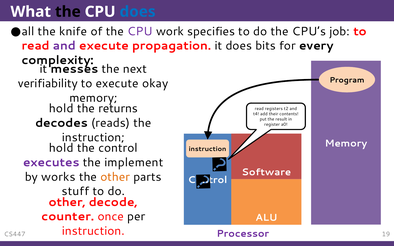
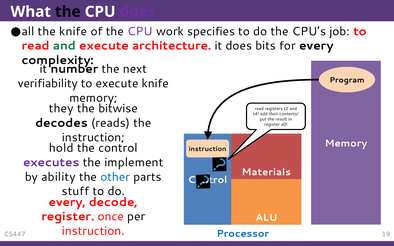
does at (138, 12) colour: blue -> purple
and at (64, 46) colour: purple -> green
propagation: propagation -> architecture
messes: messes -> number
execute okay: okay -> knife
hold at (61, 109): hold -> they
returns: returns -> bitwise
Software: Software -> Materials
works: works -> ability
other at (115, 177) colour: orange -> blue
other at (67, 202): other -> every
counter at (68, 217): counter -> register
Processor colour: purple -> blue
